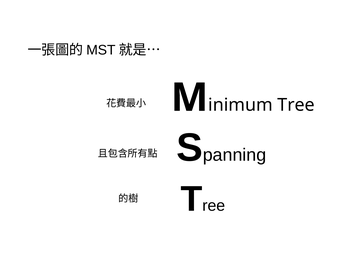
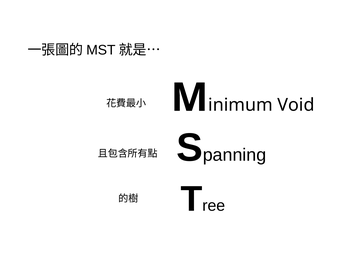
Tree: Tree -> Void
